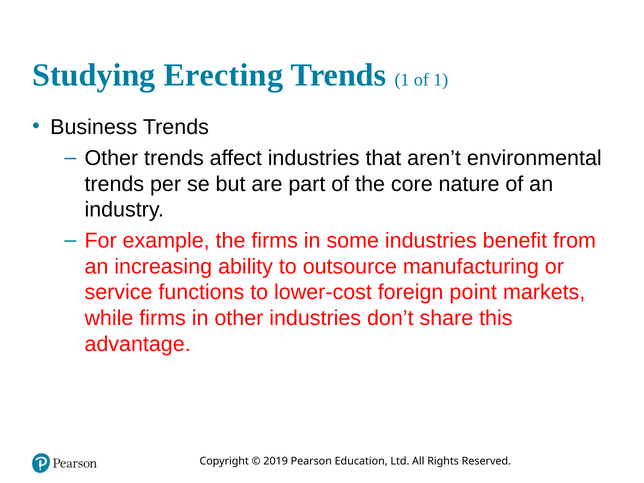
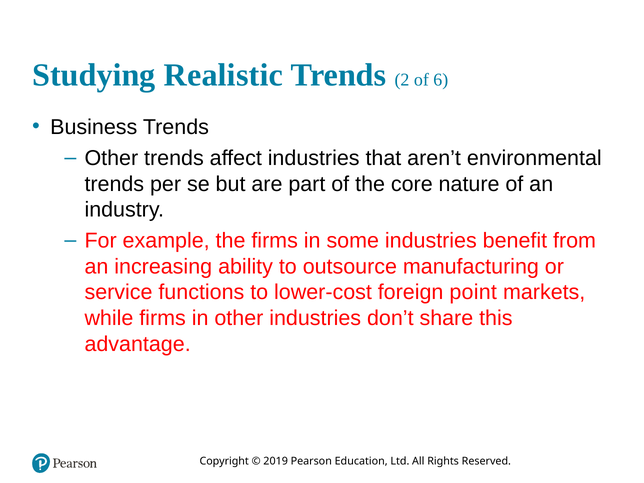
Erecting: Erecting -> Realistic
Trends 1: 1 -> 2
of 1: 1 -> 6
